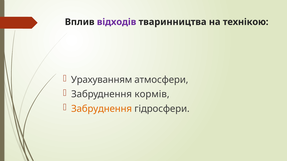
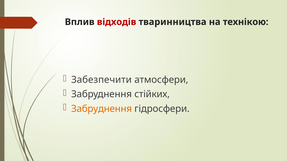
відходів colour: purple -> red
Урахуванням: Урахуванням -> Забезпечити
кормів: кормів -> стійких
